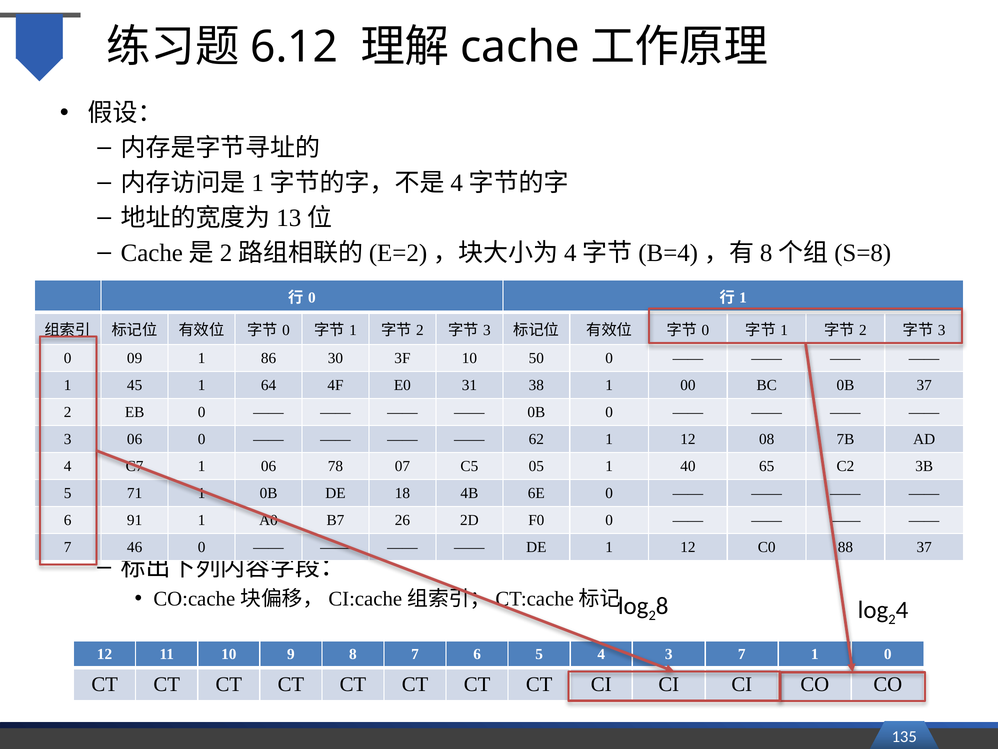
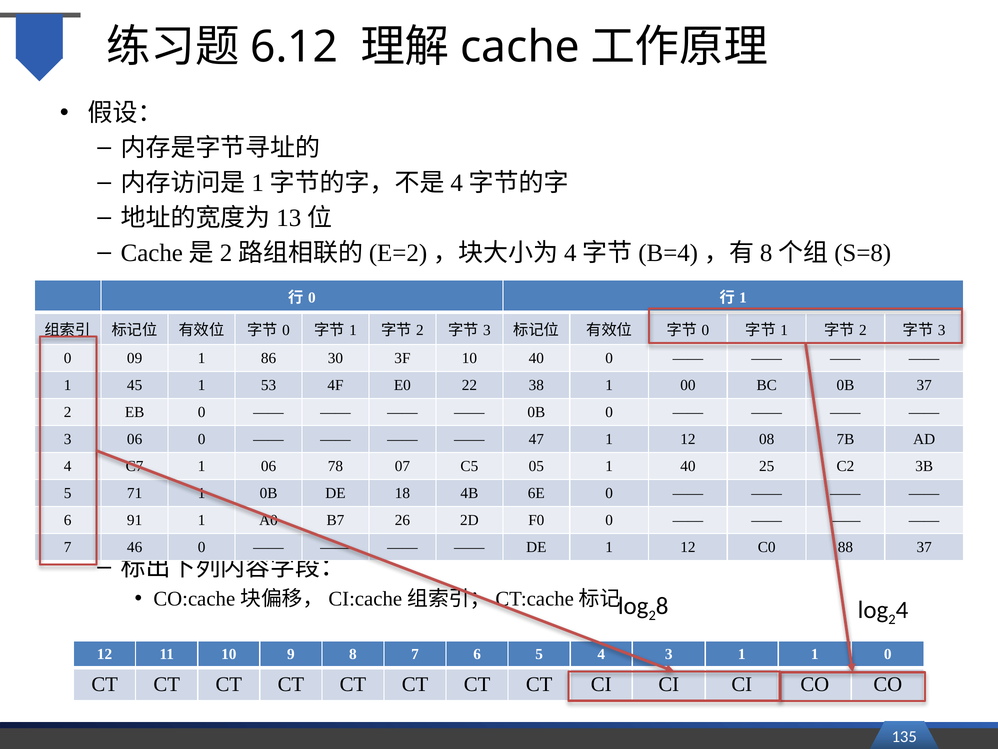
10 50: 50 -> 40
64: 64 -> 53
31: 31 -> 22
62: 62 -> 47
65: 65 -> 25
7 at (742, 654): 7 -> 1
